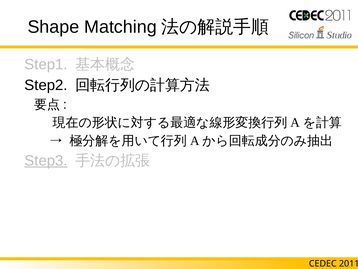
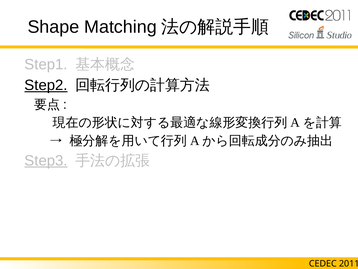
Step2 underline: none -> present
